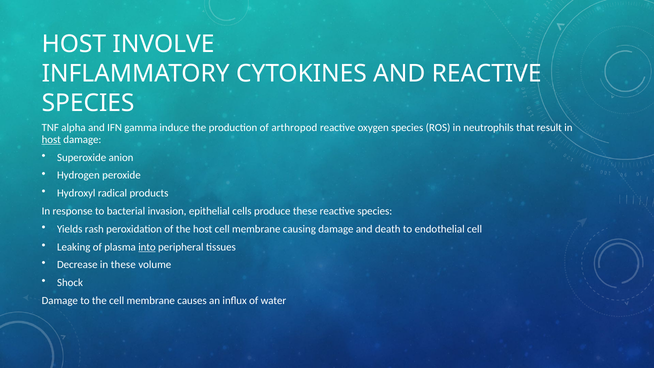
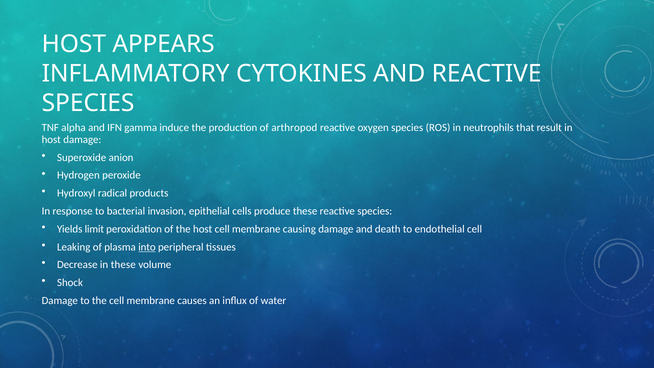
INVOLVE: INVOLVE -> APPEARS
host at (51, 140) underline: present -> none
rash: rash -> limit
